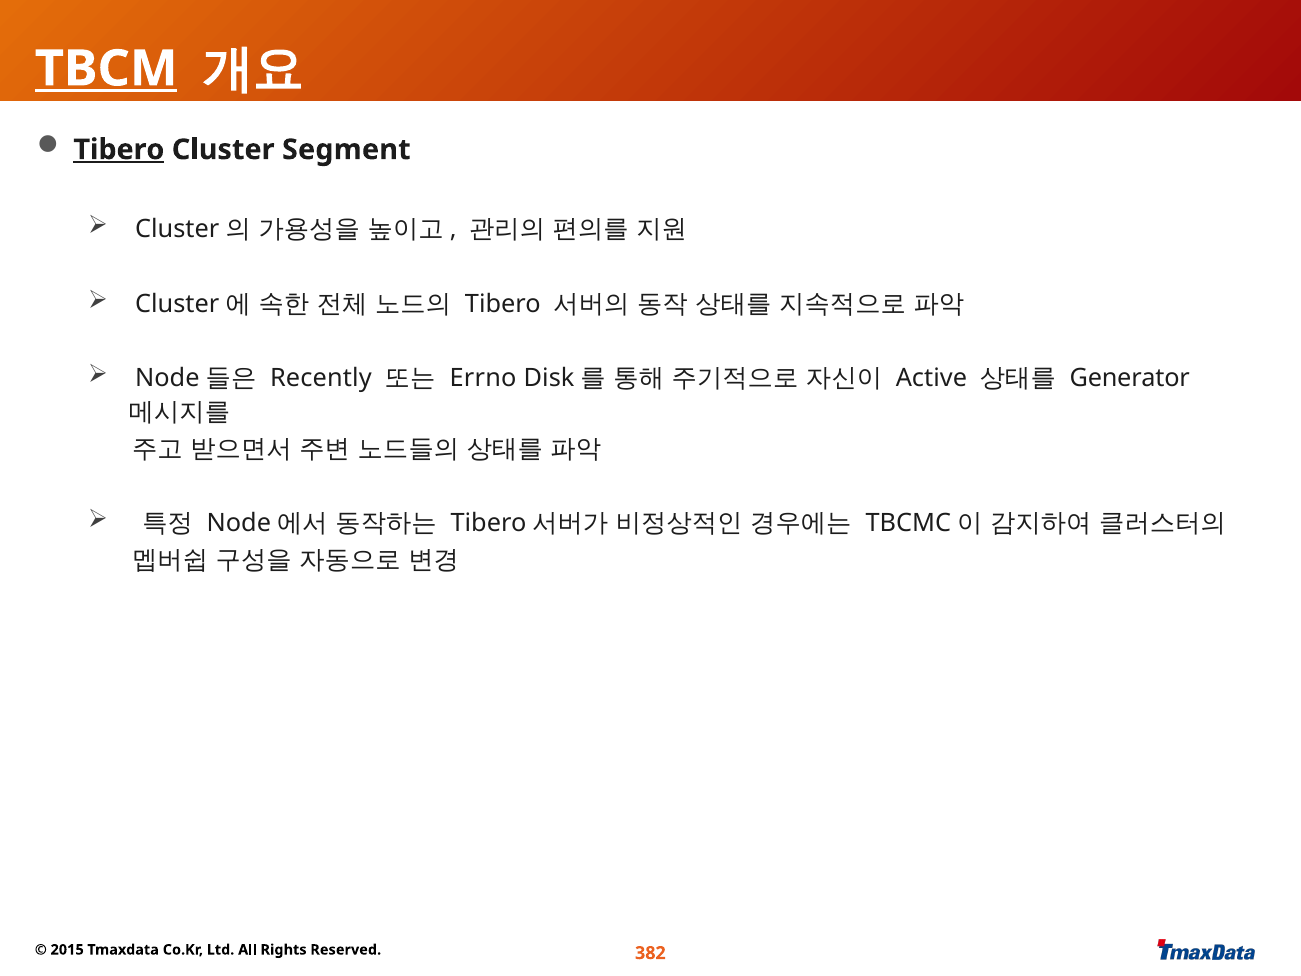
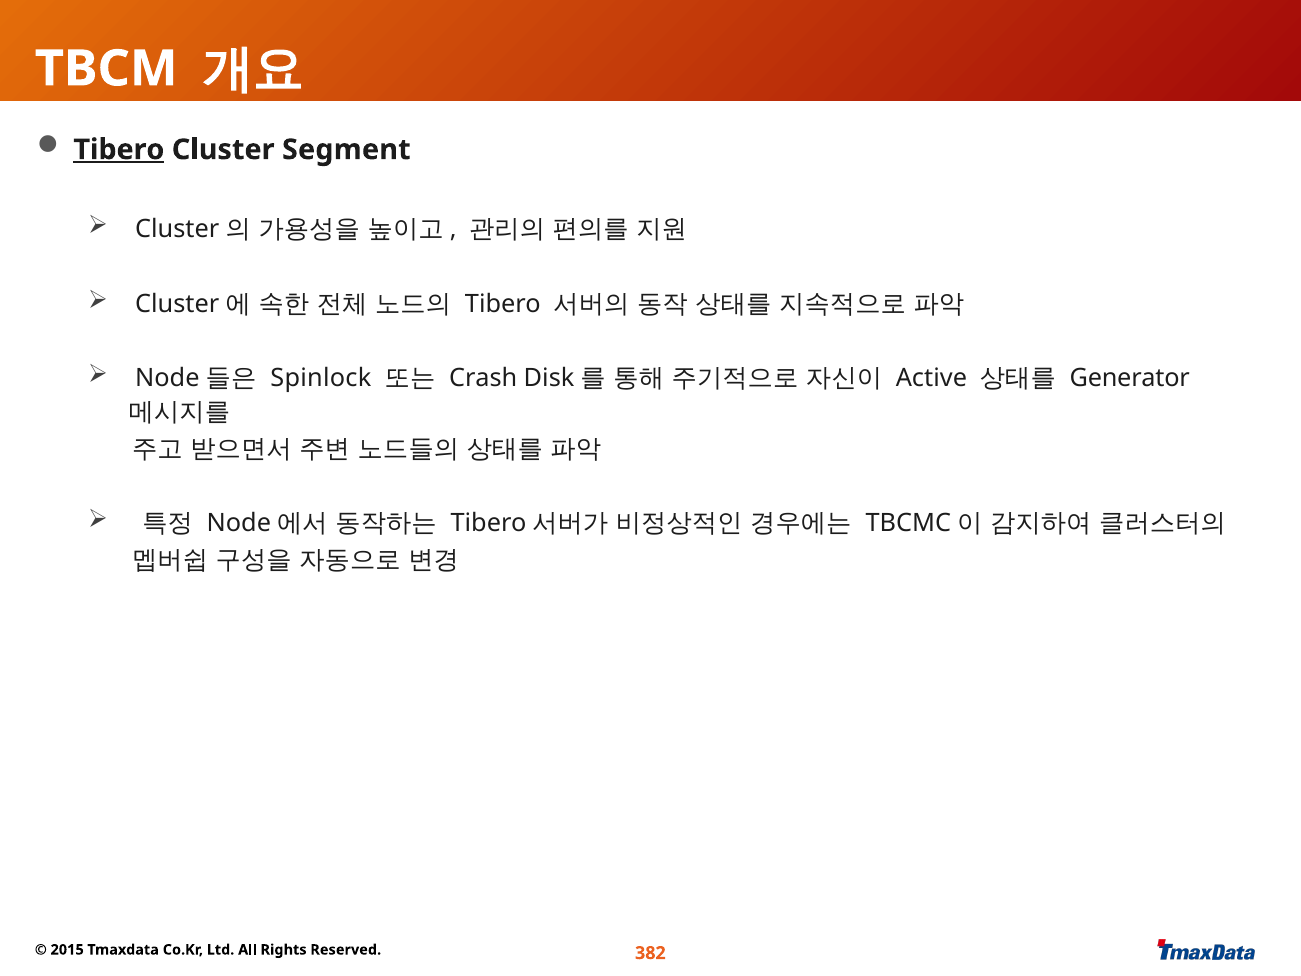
TBCM underline: present -> none
Recently: Recently -> Spinlock
Errno: Errno -> Crash
